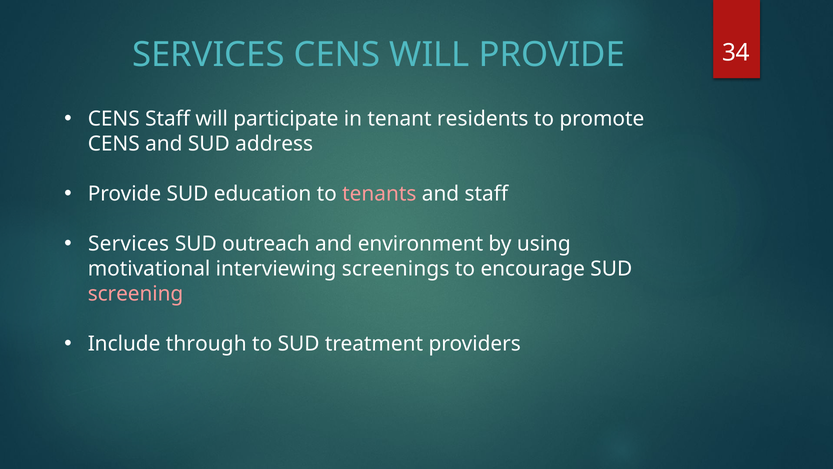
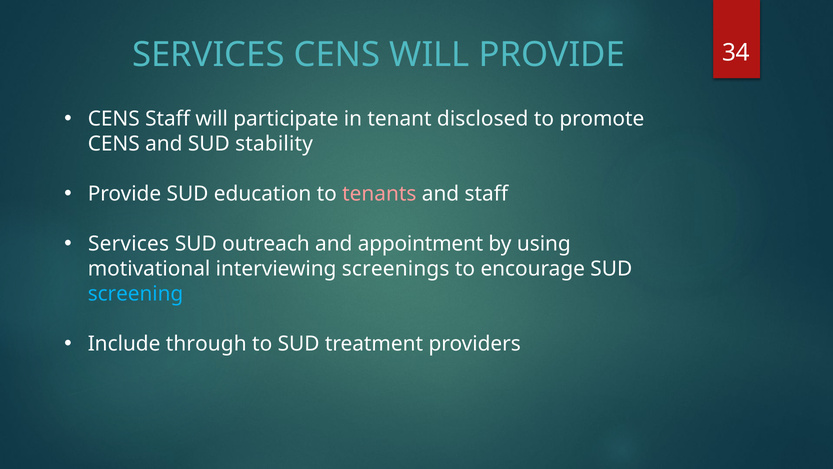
residents: residents -> disclosed
address: address -> stability
environment: environment -> appointment
screening colour: pink -> light blue
